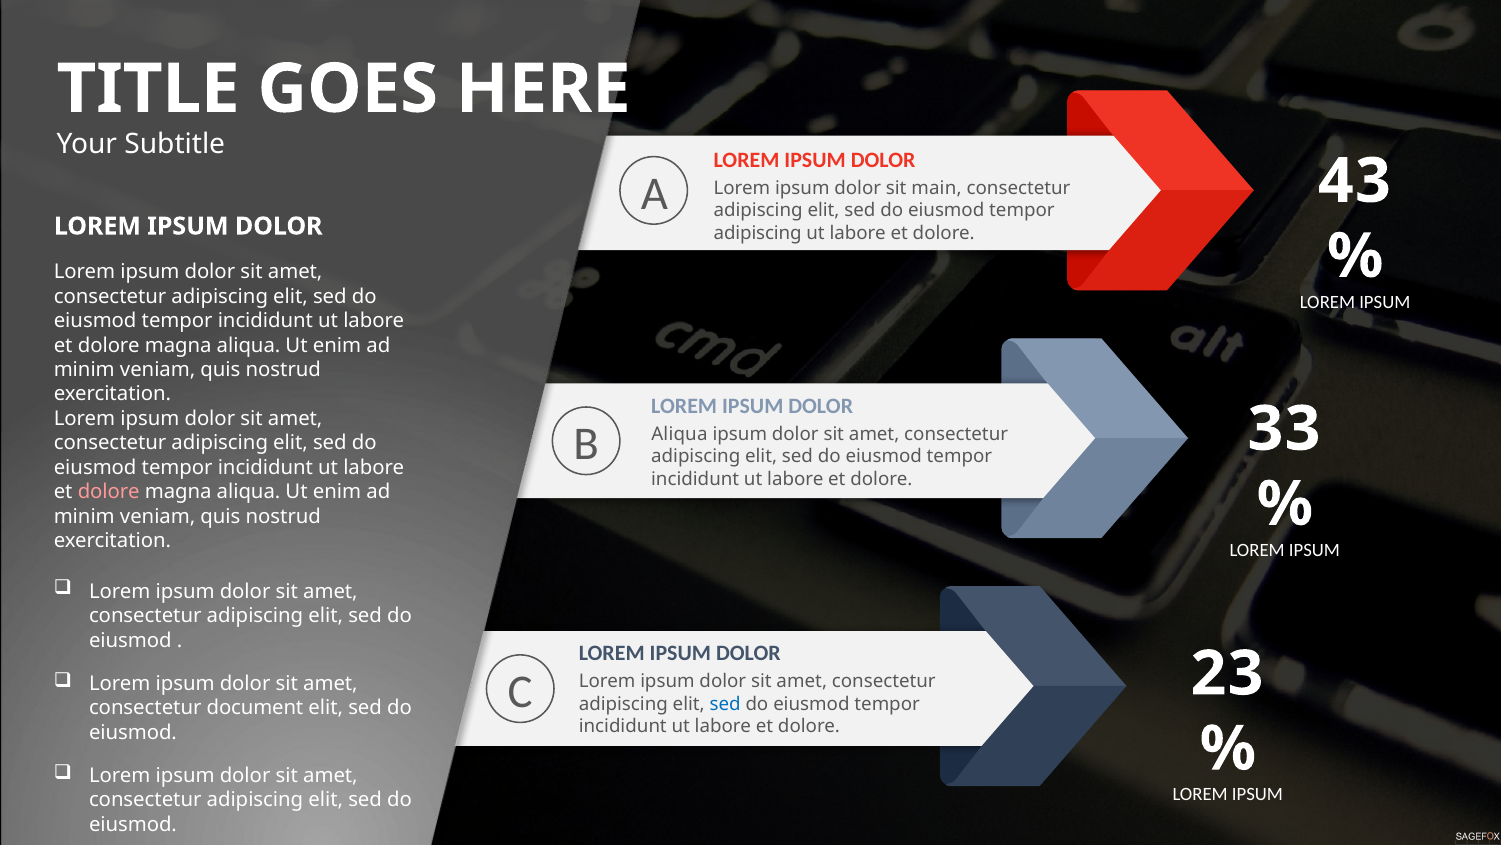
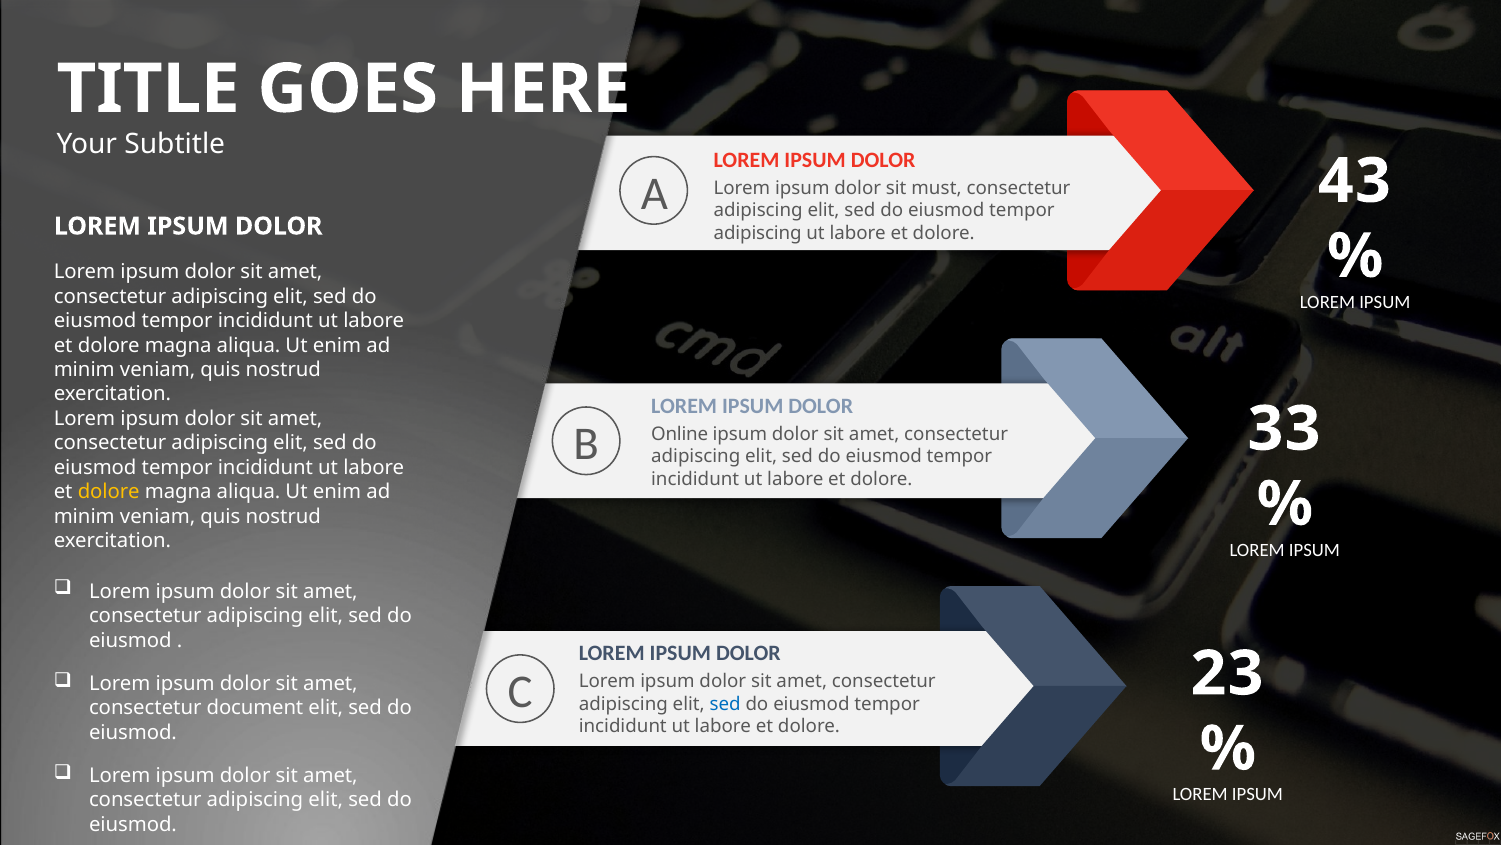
main: main -> must
Aliqua at (679, 434): Aliqua -> Online
dolore at (109, 492) colour: pink -> yellow
